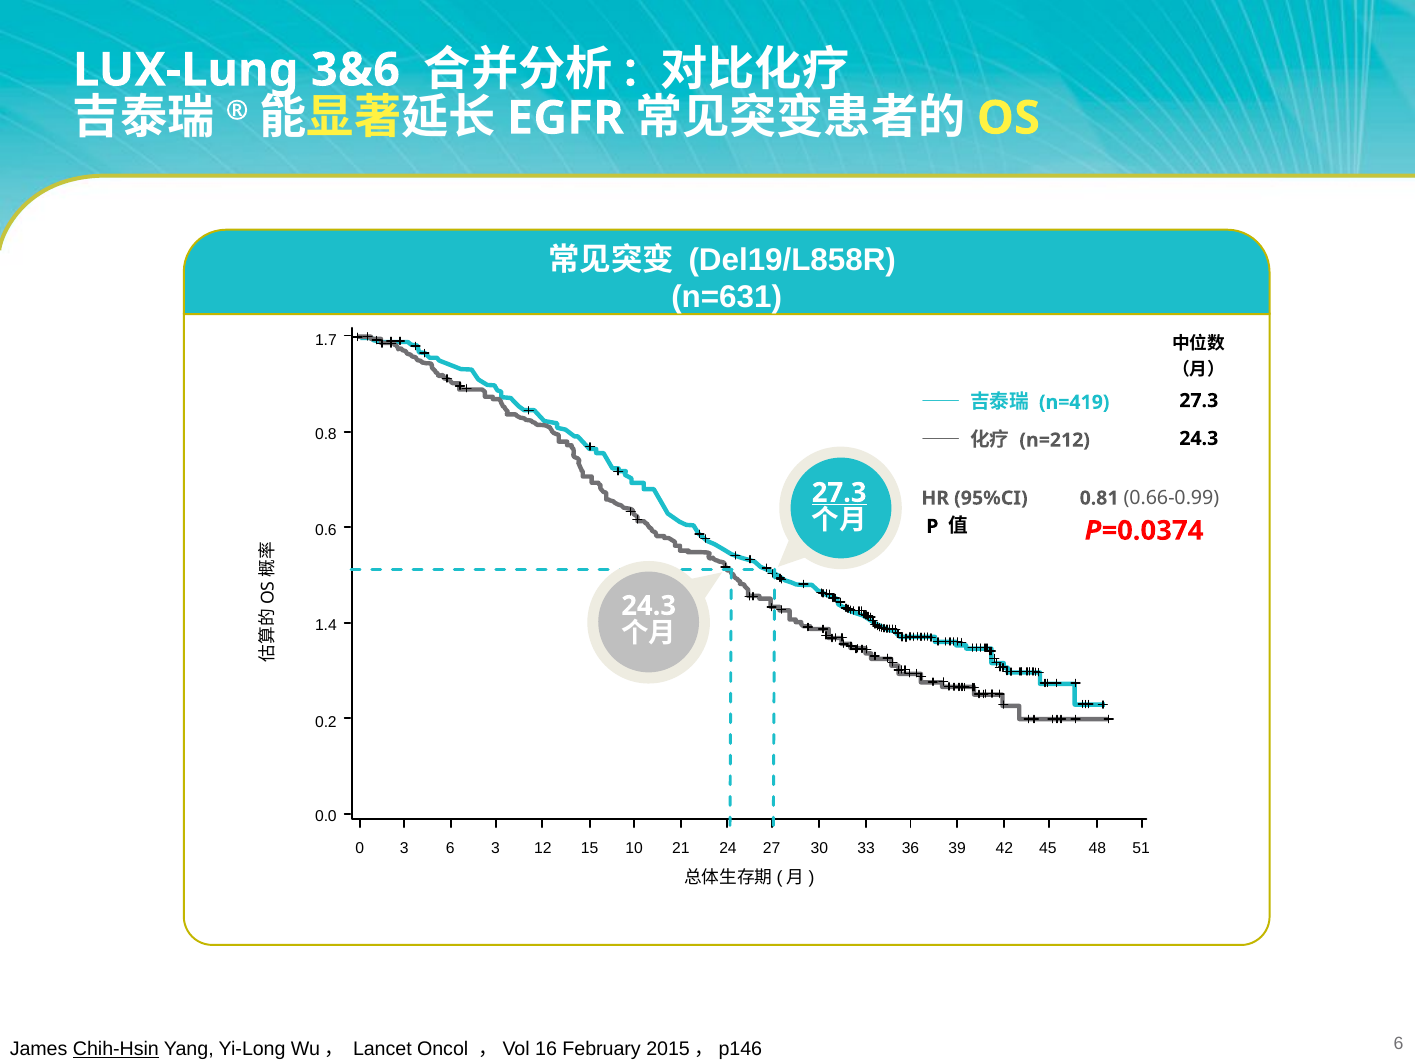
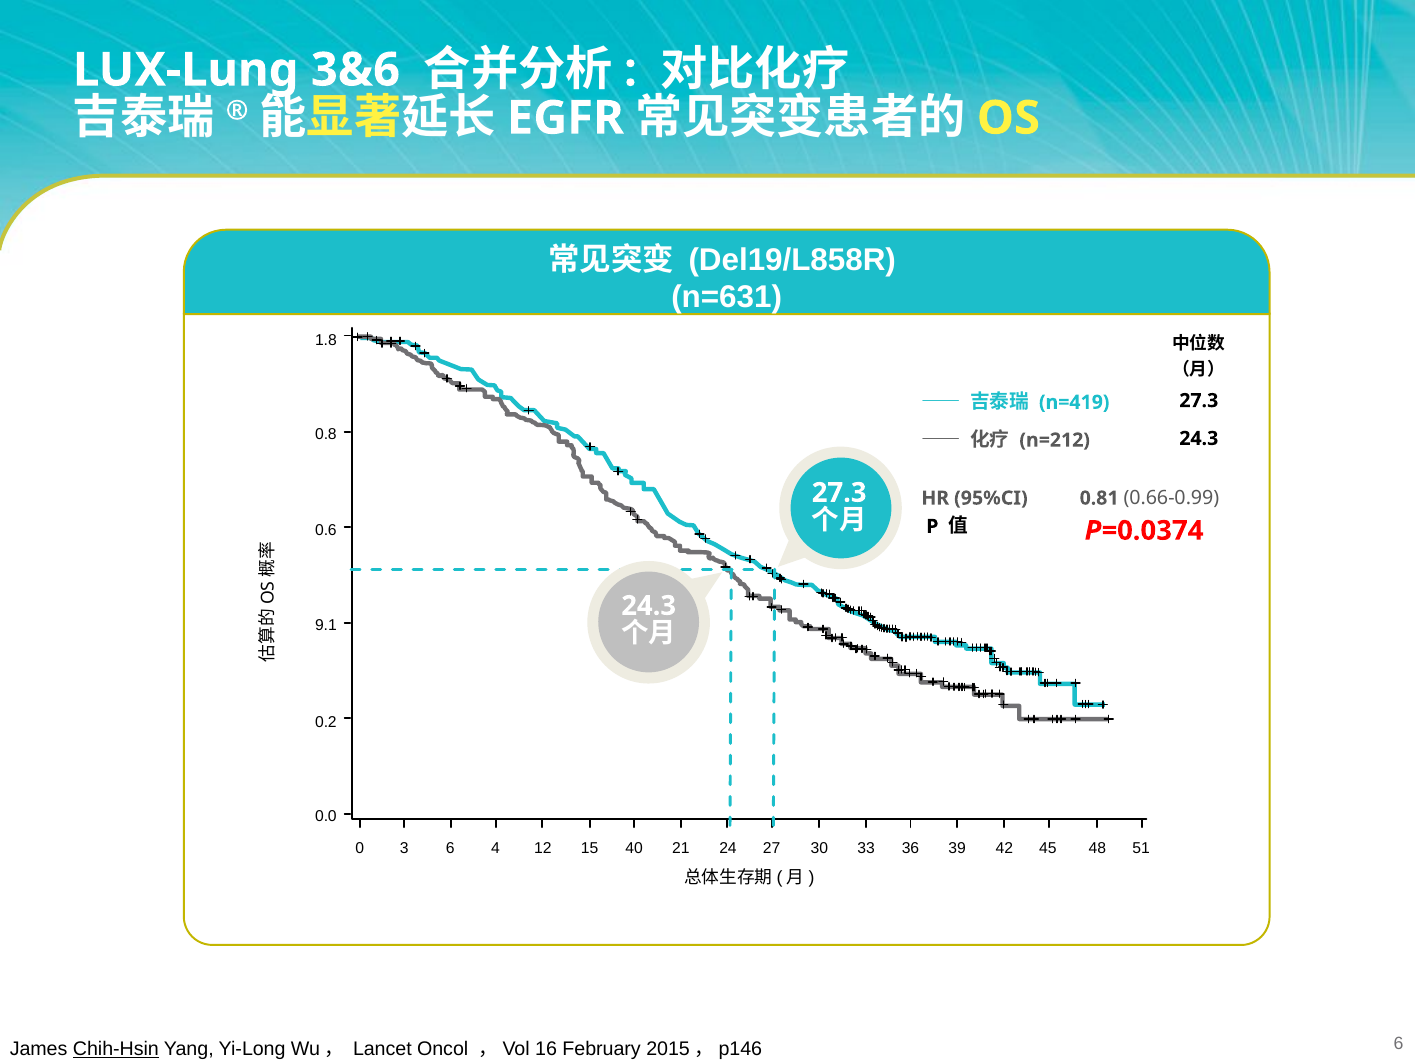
1.7: 1.7 -> 1.8
27.3 at (839, 493) underline: present -> none
1.4: 1.4 -> 9.1
6 3: 3 -> 4
10: 10 -> 40
